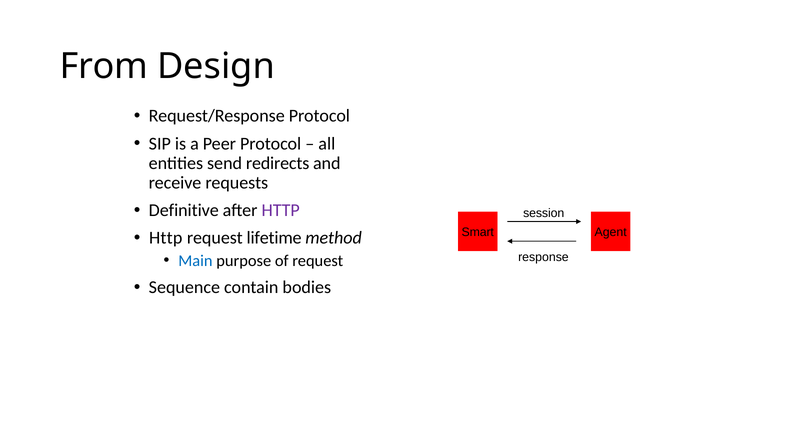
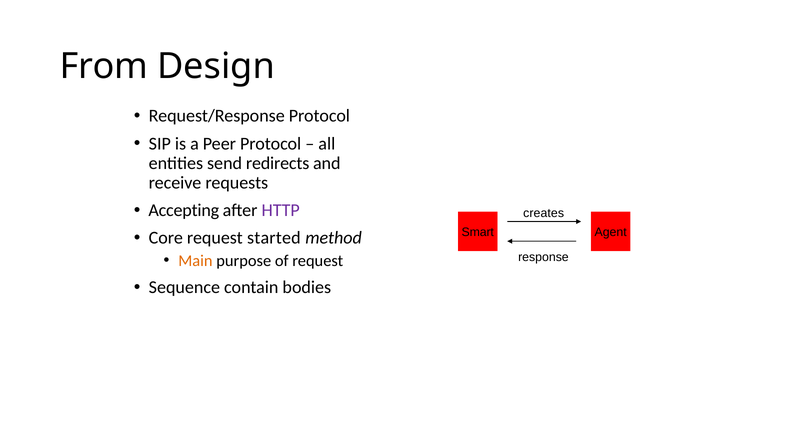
Definitive: Definitive -> Accepting
session: session -> creates
Http at (166, 238): Http -> Core
lifetime: lifetime -> started
Main colour: blue -> orange
